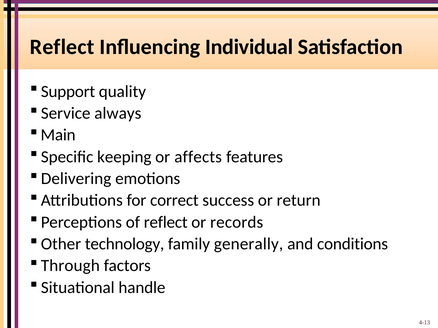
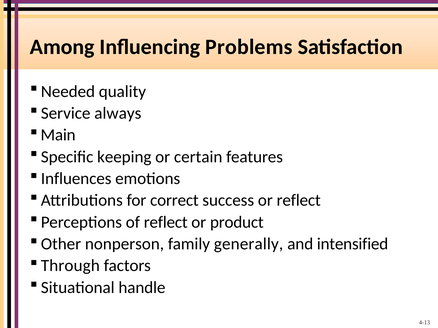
Reflect at (62, 47): Reflect -> Among
Individual: Individual -> Problems
Support: Support -> Needed
affects: affects -> certain
Delivering: Delivering -> Influences
or return: return -> reflect
records: records -> product
technology: technology -> nonperson
conditions: conditions -> intensified
